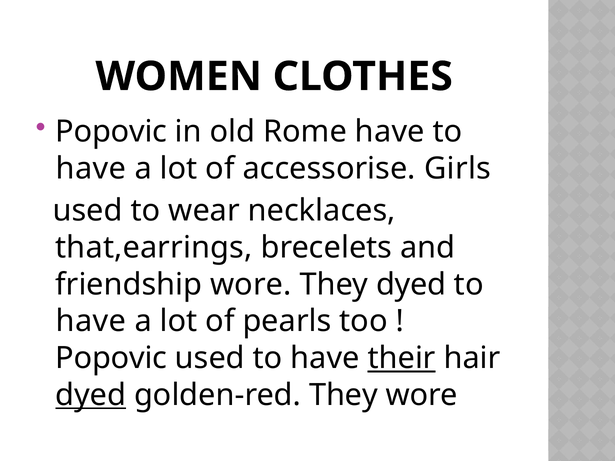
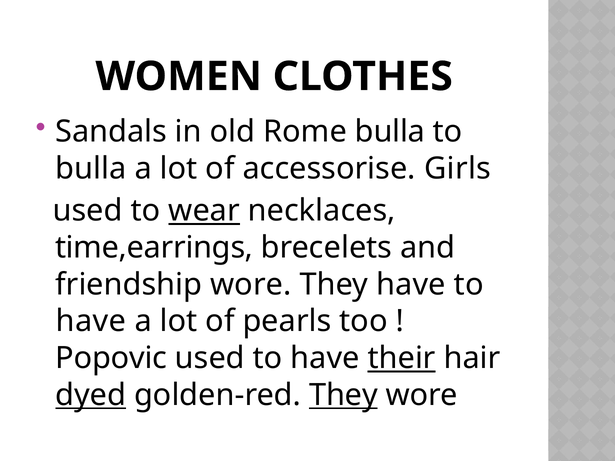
Popovic at (111, 132): Popovic -> Sandals
Rome have: have -> bulla
have at (91, 169): have -> bulla
wear underline: none -> present
that,earrings: that,earrings -> time,earrings
They dyed: dyed -> have
They at (343, 395) underline: none -> present
